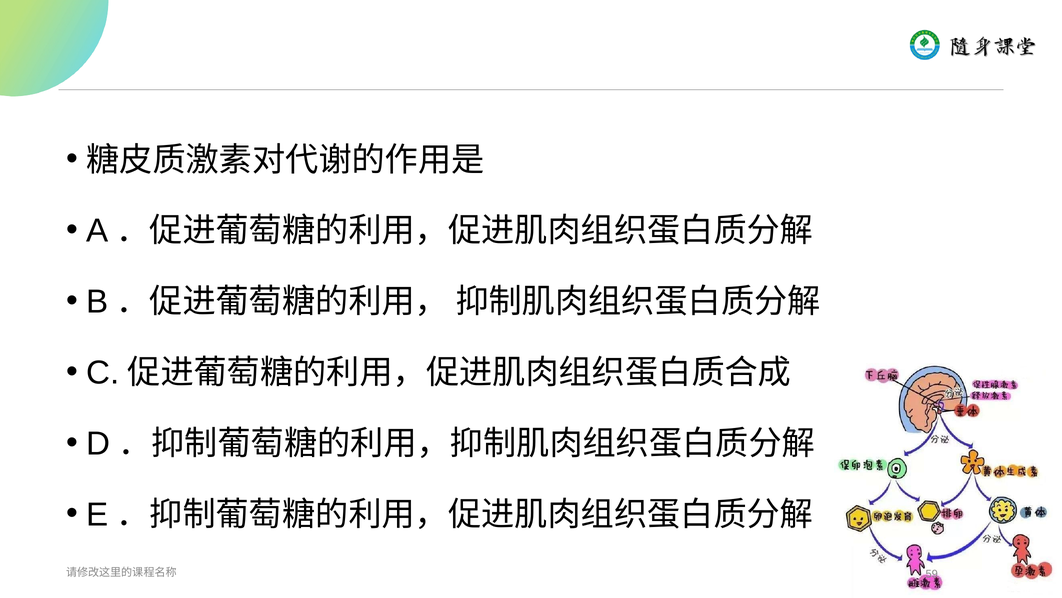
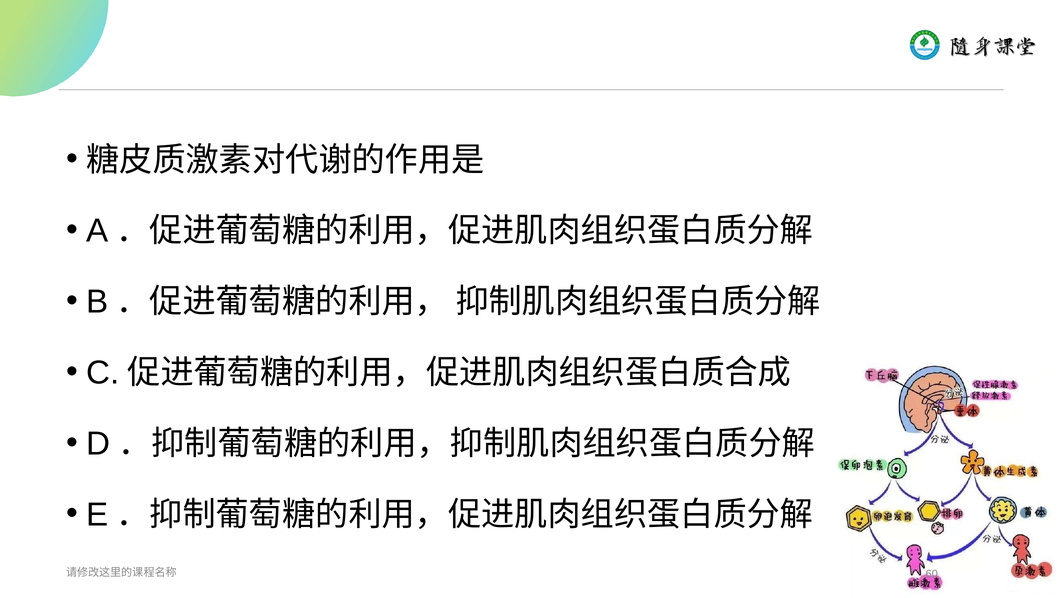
59: 59 -> 60
